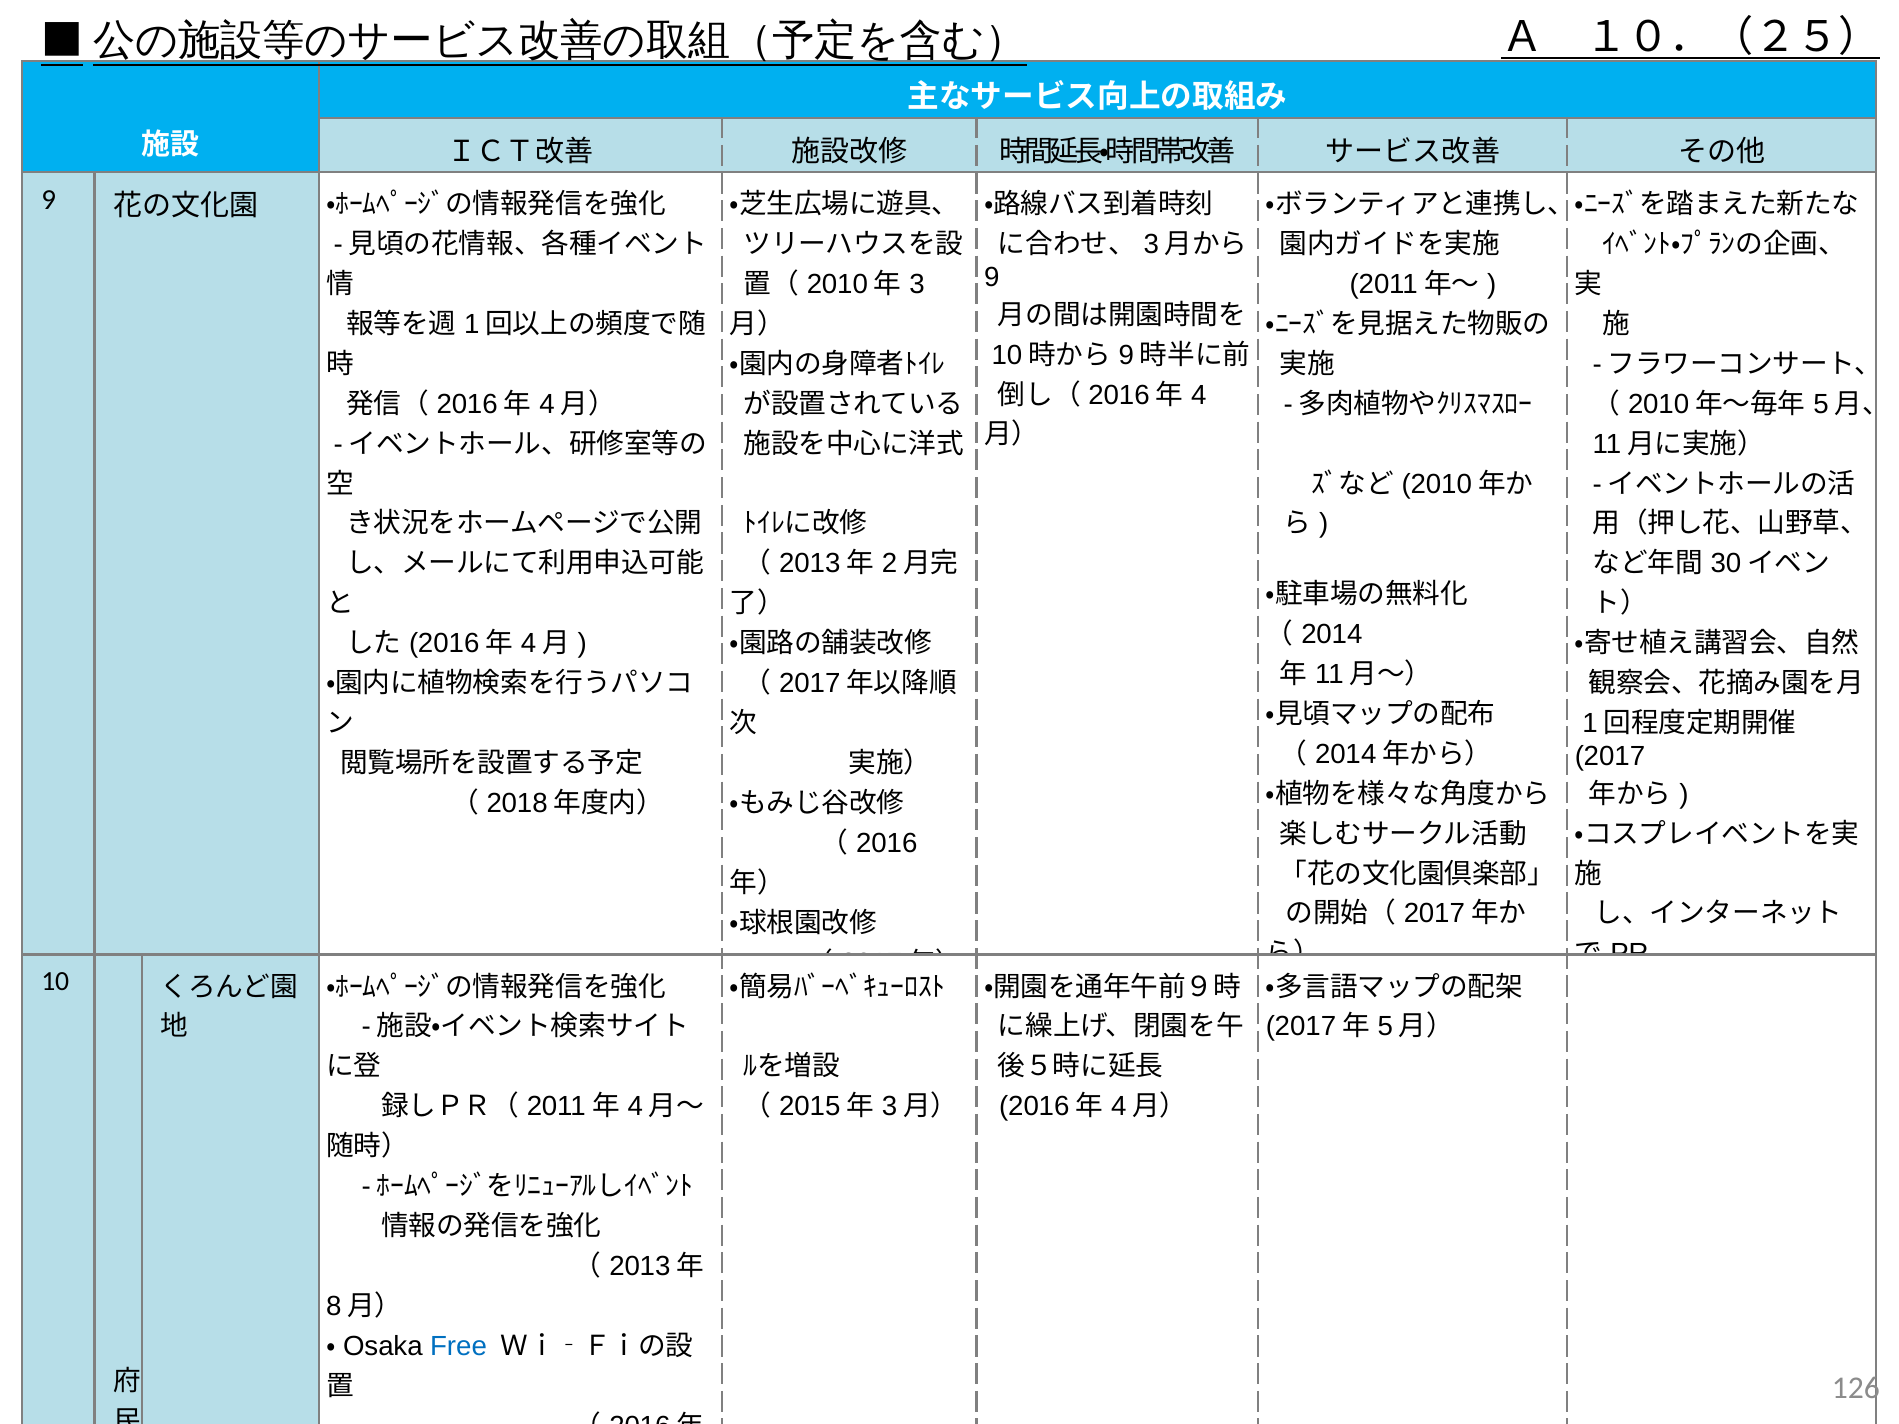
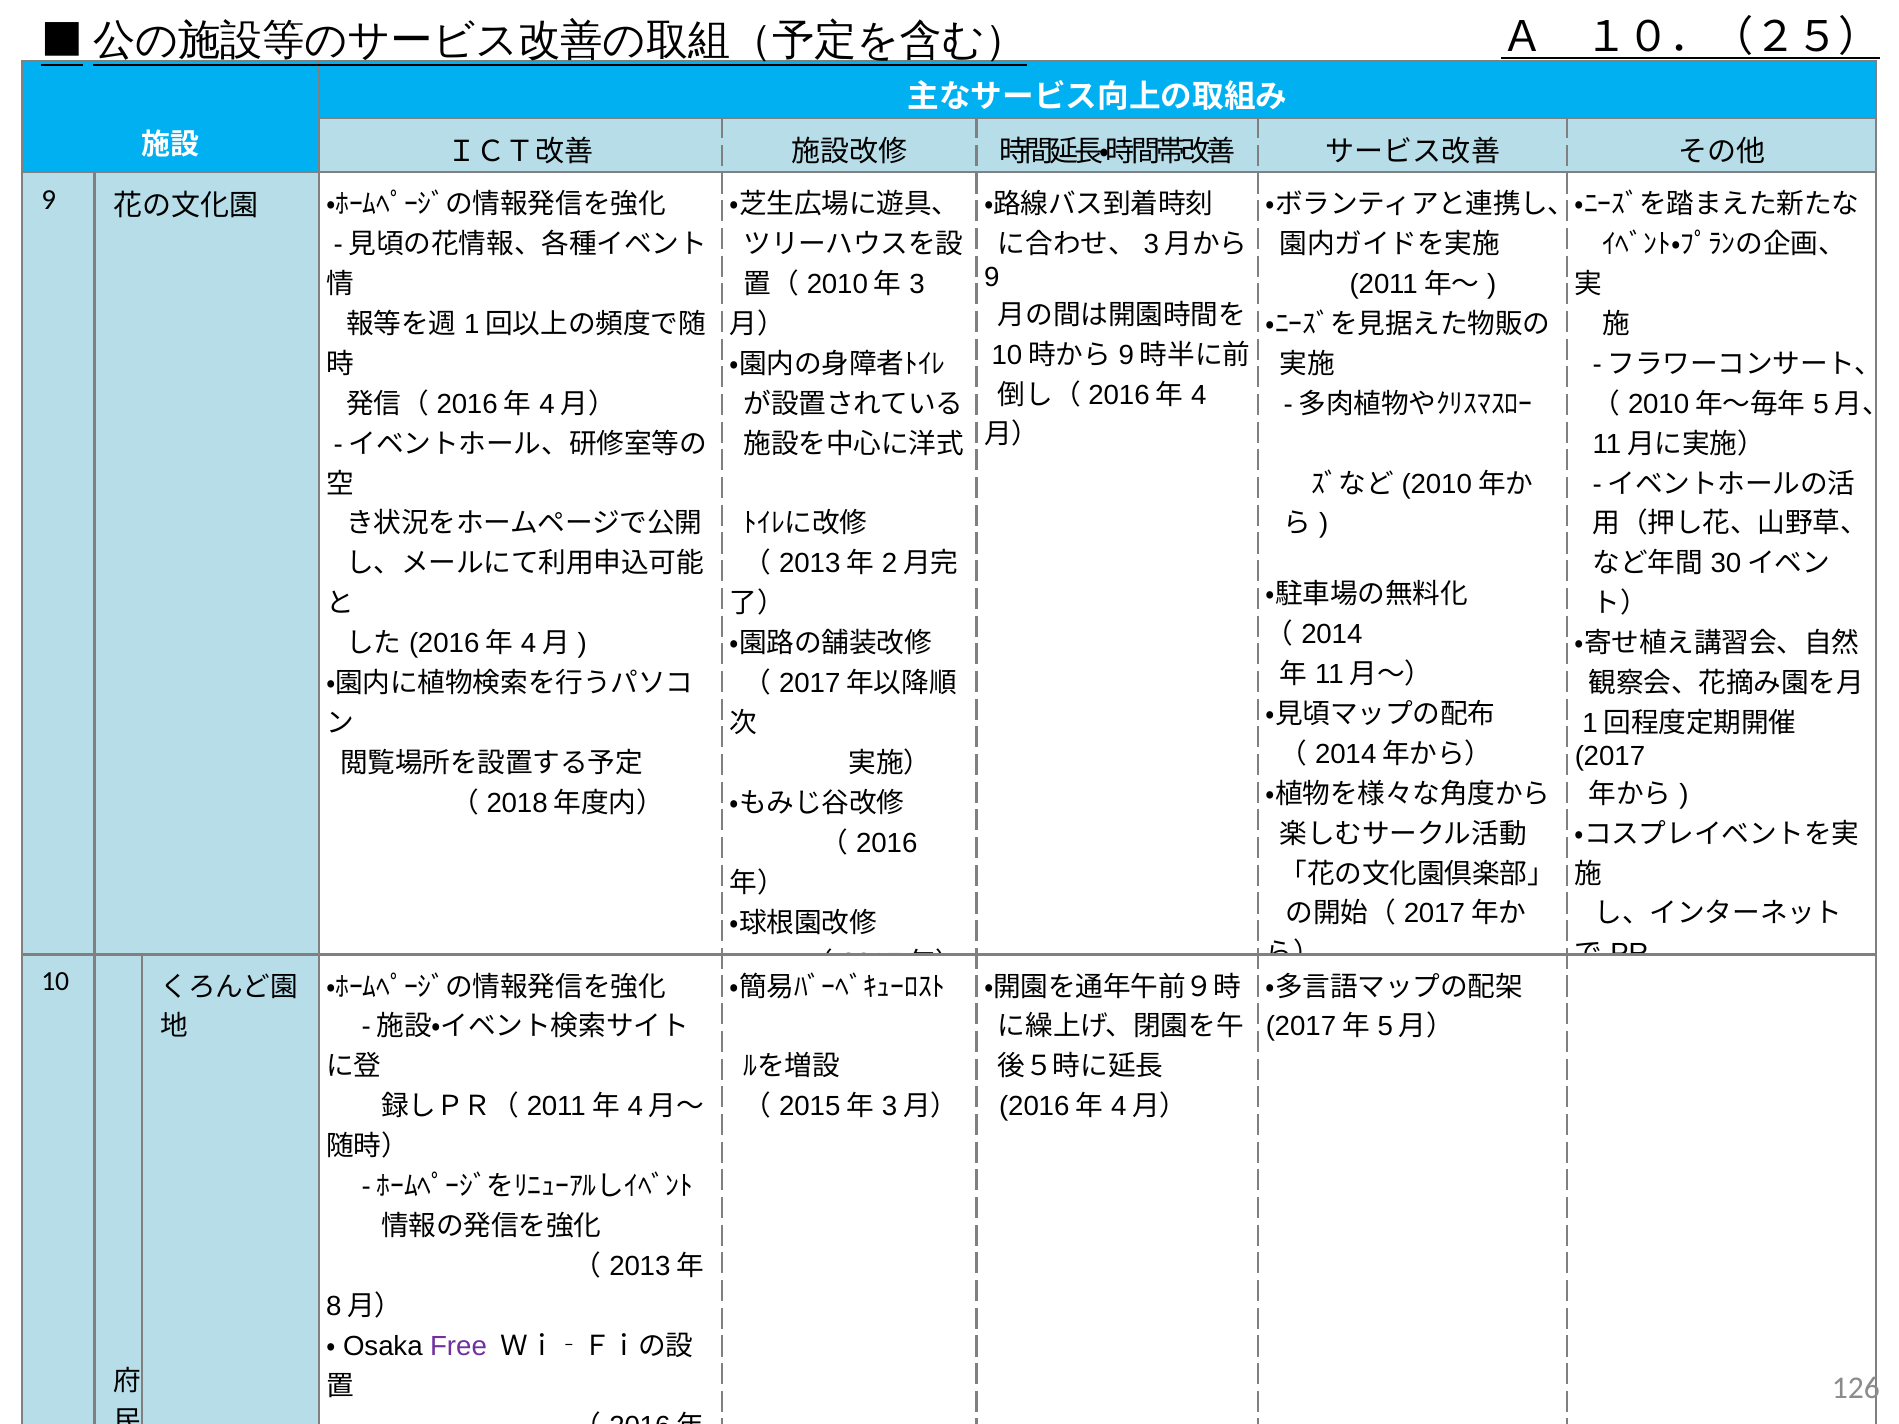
Free at (459, 1346) colour: blue -> purple
